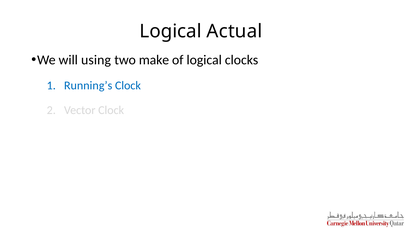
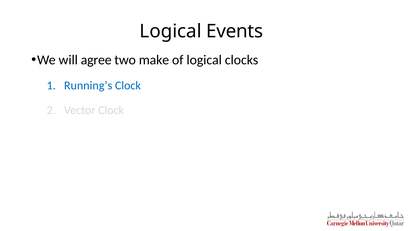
Actual: Actual -> Events
using: using -> agree
